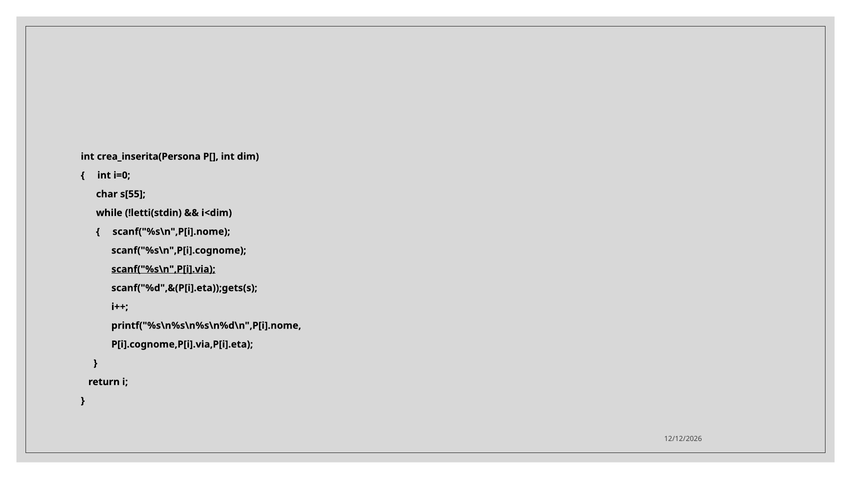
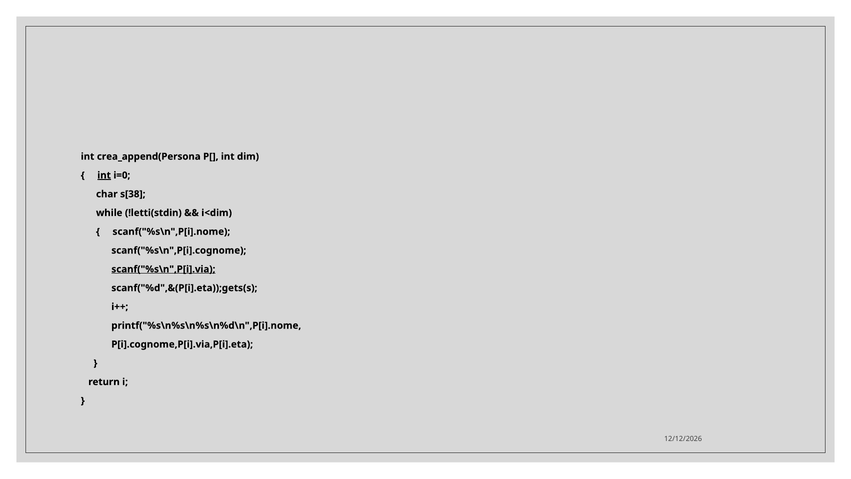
crea_inserita(Persona: crea_inserita(Persona -> crea_append(Persona
int at (104, 175) underline: none -> present
s[55: s[55 -> s[38
